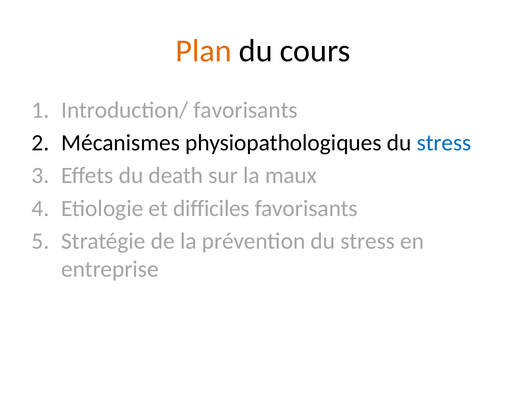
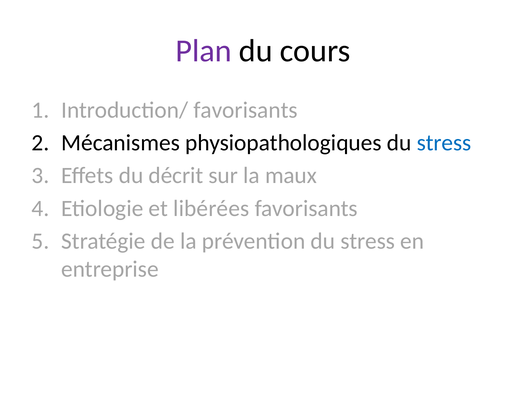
Plan colour: orange -> purple
death: death -> décrit
difficiles: difficiles -> libérées
